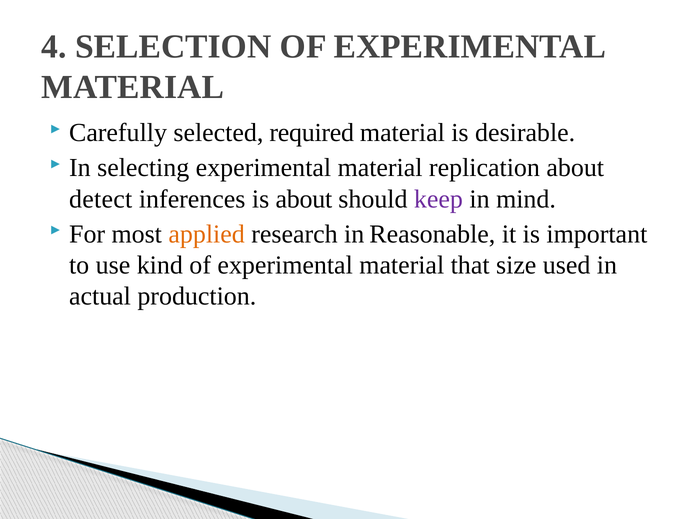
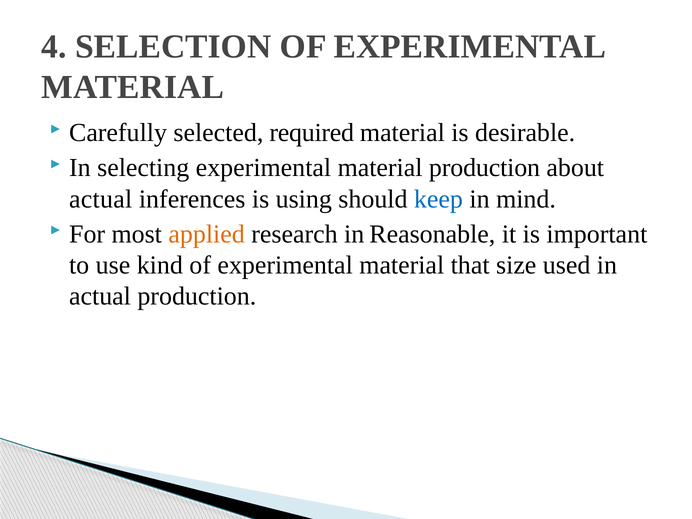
material replication: replication -> production
detect at (101, 199): detect -> actual
is about: about -> using
keep colour: purple -> blue
